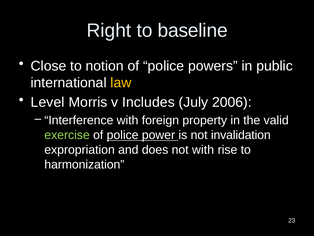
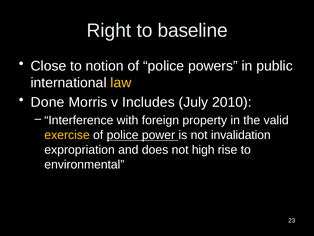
Level: Level -> Done
2006: 2006 -> 2010
exercise colour: light green -> yellow
not with: with -> high
harmonization: harmonization -> environmental
